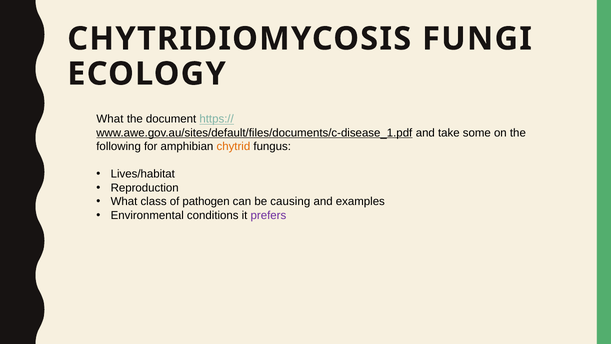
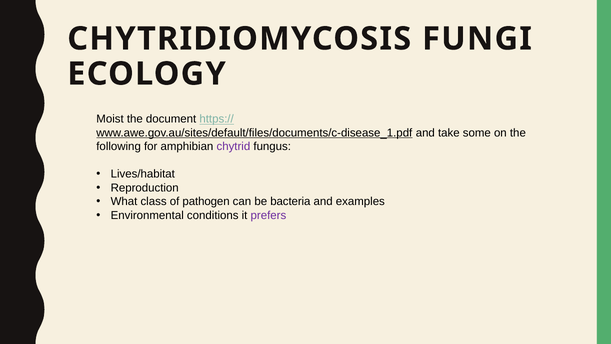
What at (110, 119): What -> Moist
chytrid colour: orange -> purple
causing: causing -> bacteria
